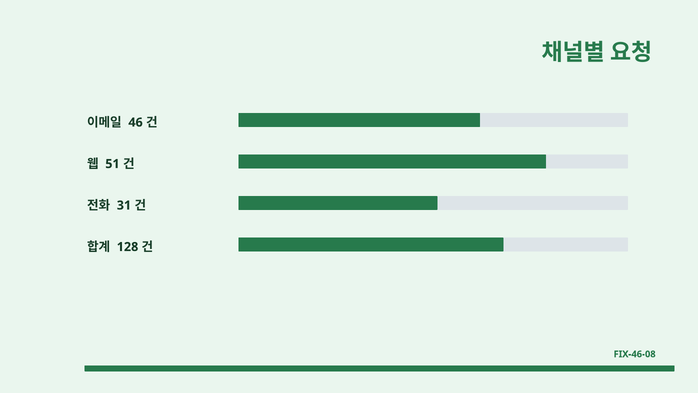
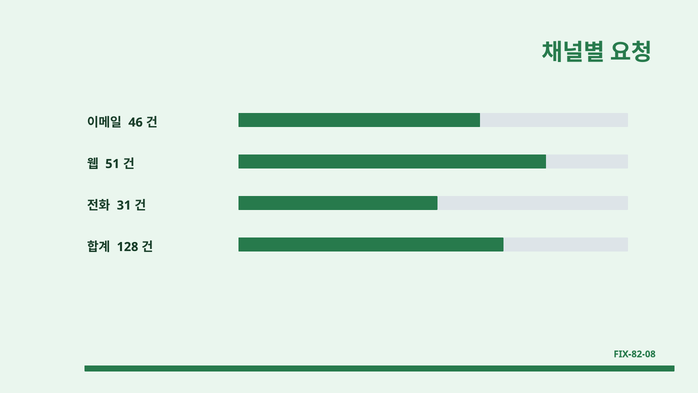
FIX-46-08: FIX-46-08 -> FIX-82-08
